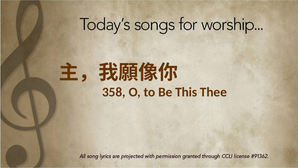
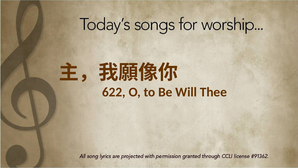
358: 358 -> 622
This: This -> Will
